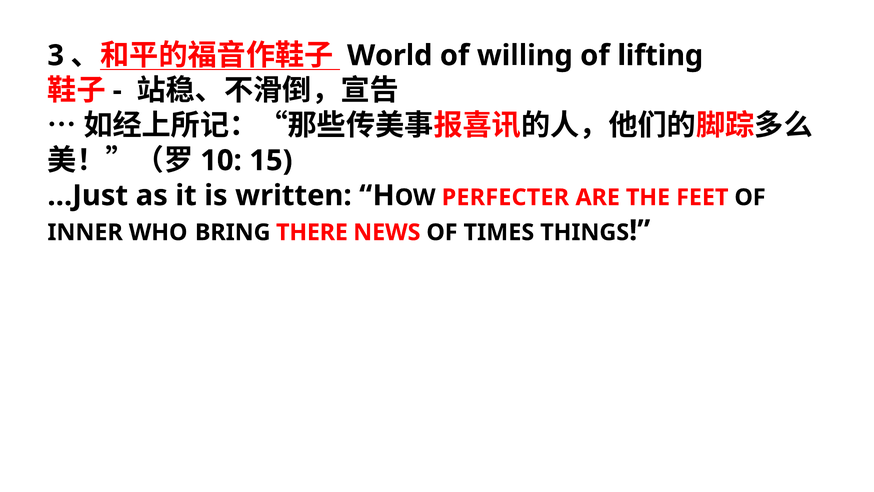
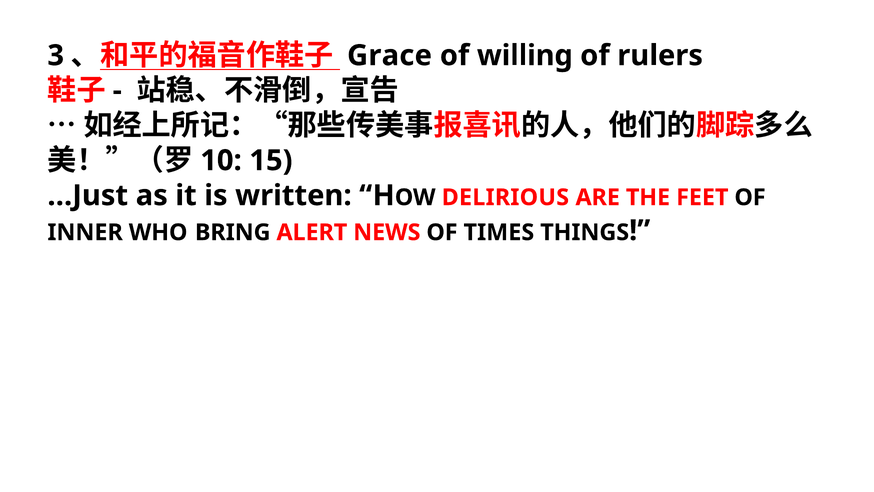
World: World -> Grace
lifting: lifting -> rulers
PERFECTER: PERFECTER -> DELIRIOUS
THERE: THERE -> ALERT
